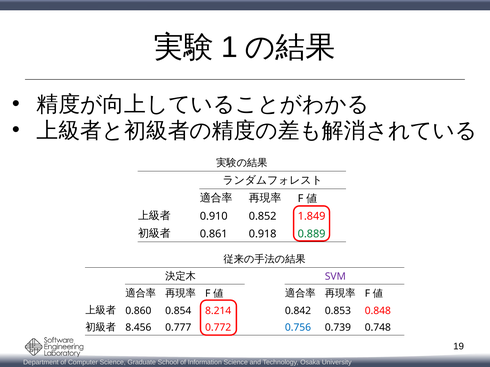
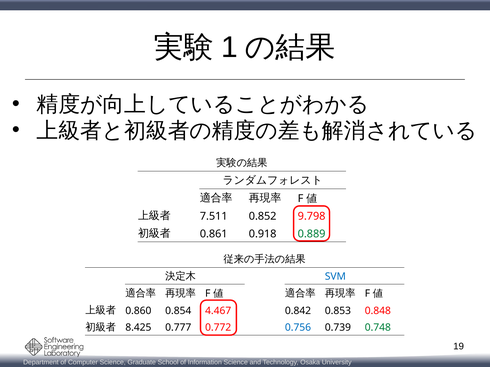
0.910: 0.910 -> 7.511
1.849: 1.849 -> 9.798
SVM colour: purple -> blue
8.214: 8.214 -> 4.467
8.456: 8.456 -> 8.425
0.748 colour: black -> green
